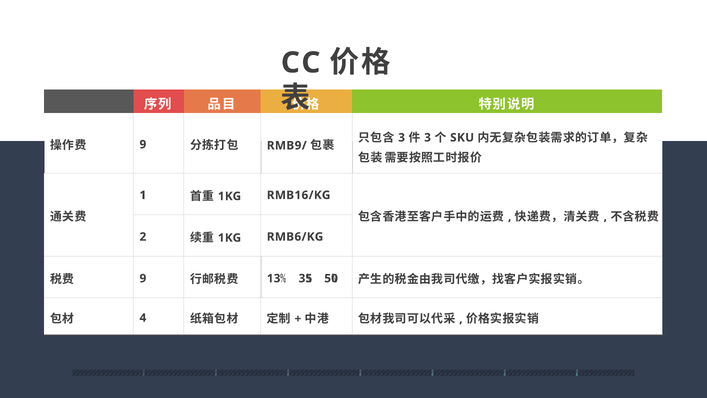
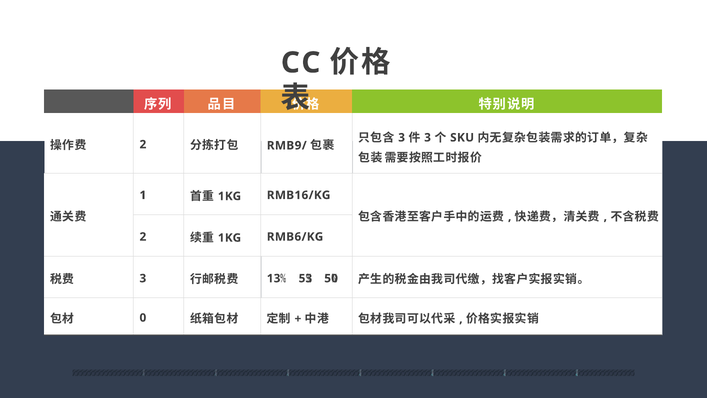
9 at (143, 144): 9 -> 2
9 at (143, 278): 9 -> 3
35: 35 -> 53
4: 4 -> 0
